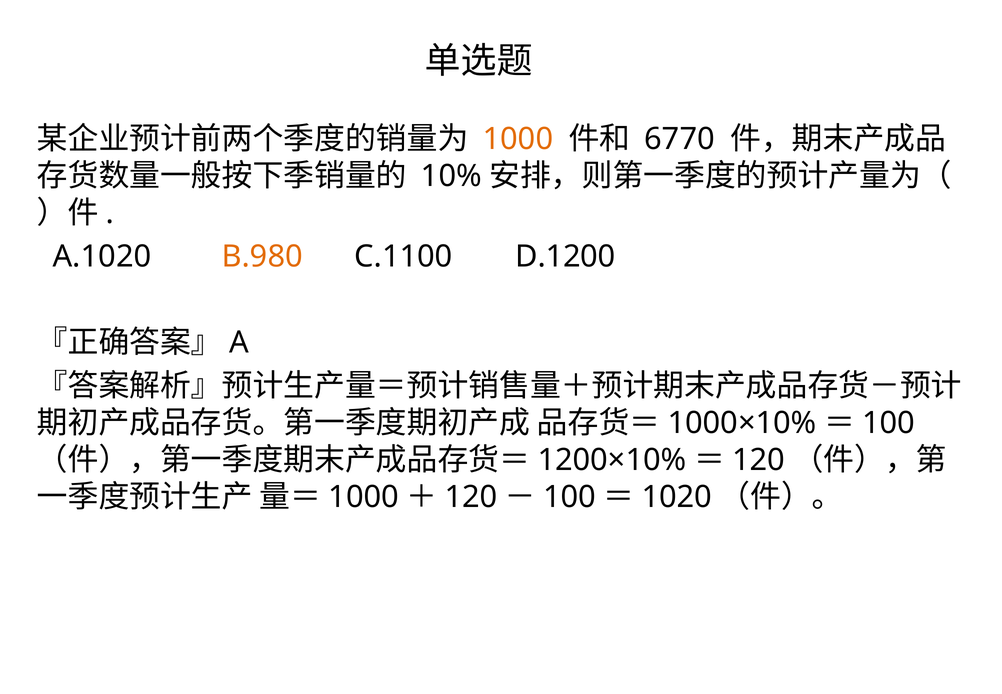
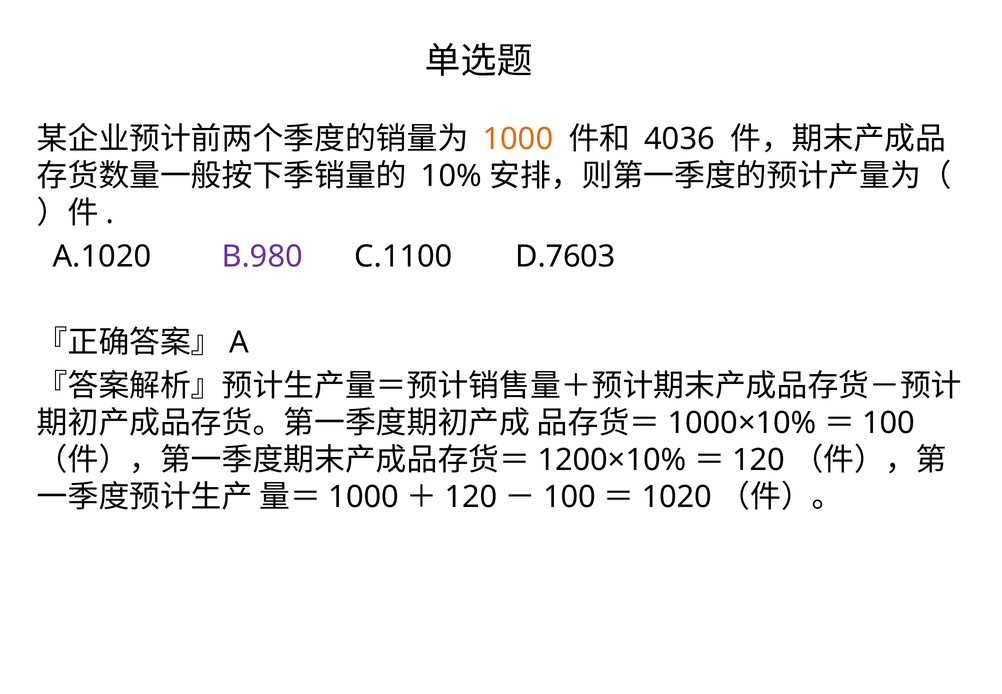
6770: 6770 -> 4036
B.980 colour: orange -> purple
D.1200: D.1200 -> D.7603
